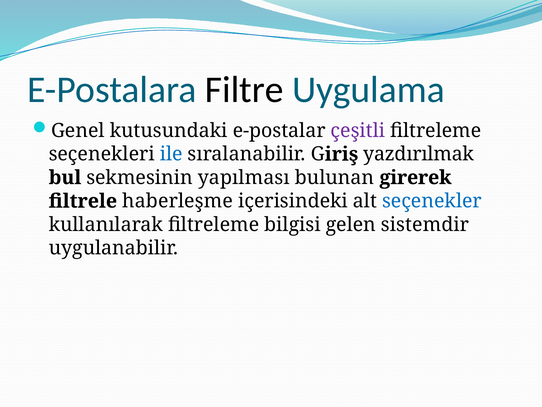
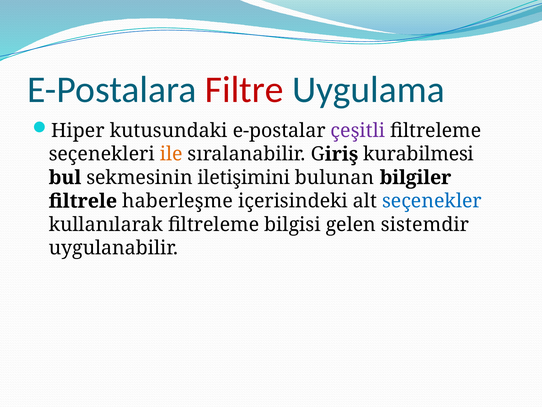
Filtre colour: black -> red
Genel: Genel -> Hiper
ile colour: blue -> orange
yazdırılmak: yazdırılmak -> kurabilmesi
yapılması: yapılması -> iletişimini
girerek: girerek -> bilgiler
